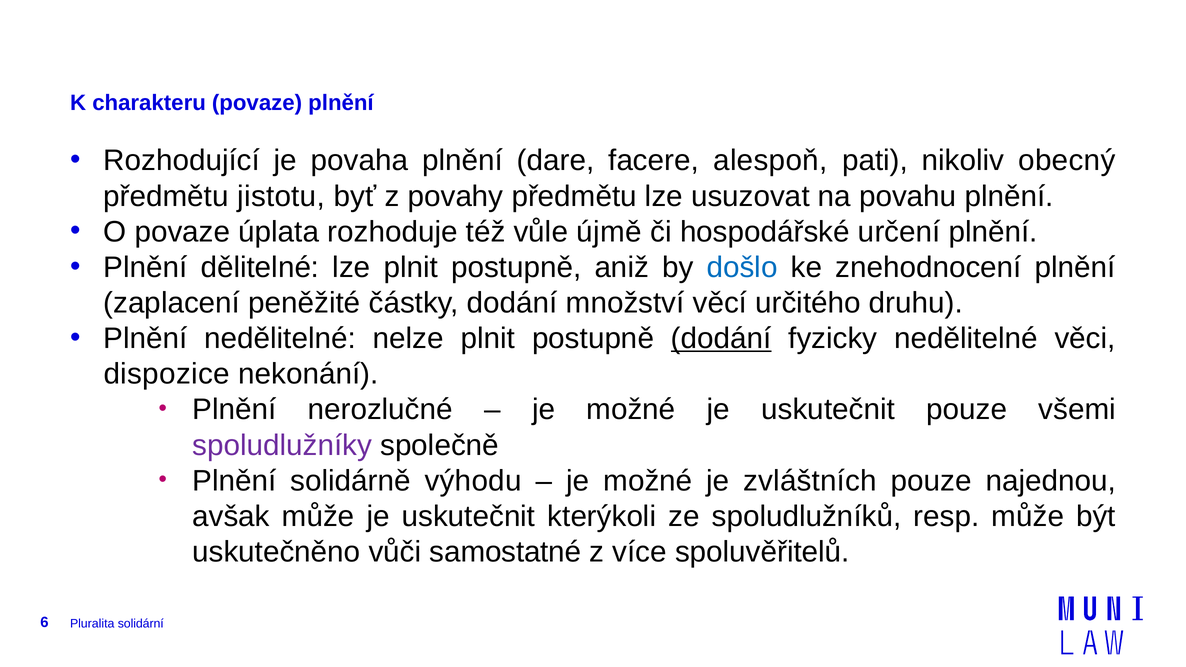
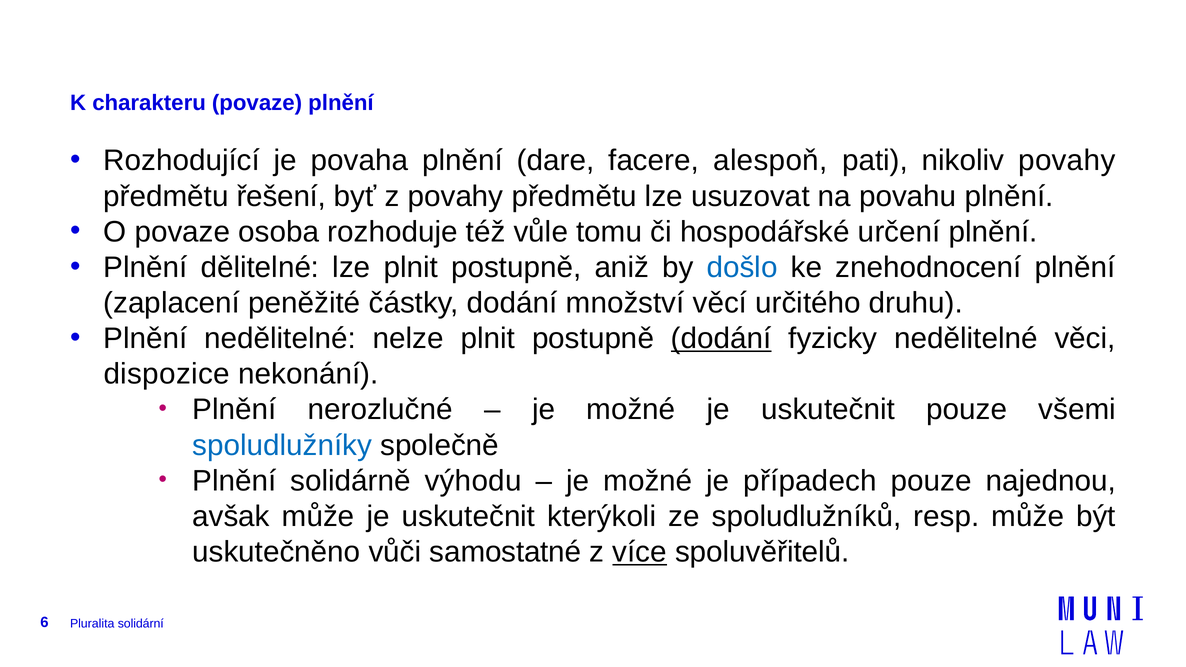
nikoliv obecný: obecný -> povahy
jistotu: jistotu -> řešení
úplata: úplata -> osoba
újmě: újmě -> tomu
spoludlužníky colour: purple -> blue
zvláštních: zvláštních -> případech
více underline: none -> present
